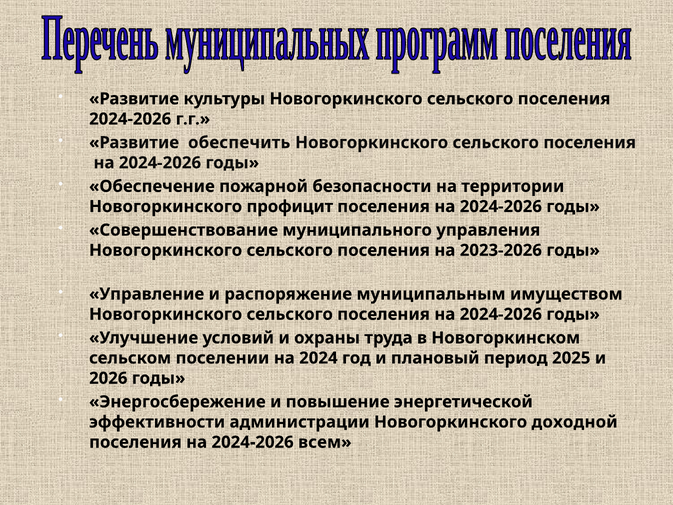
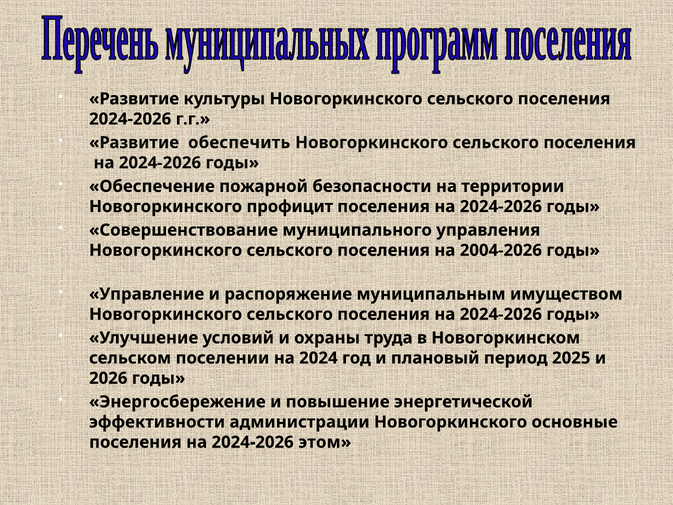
2023-2026: 2023-2026 -> 2004-2026
доходной: доходной -> основные
всем: всем -> этом
